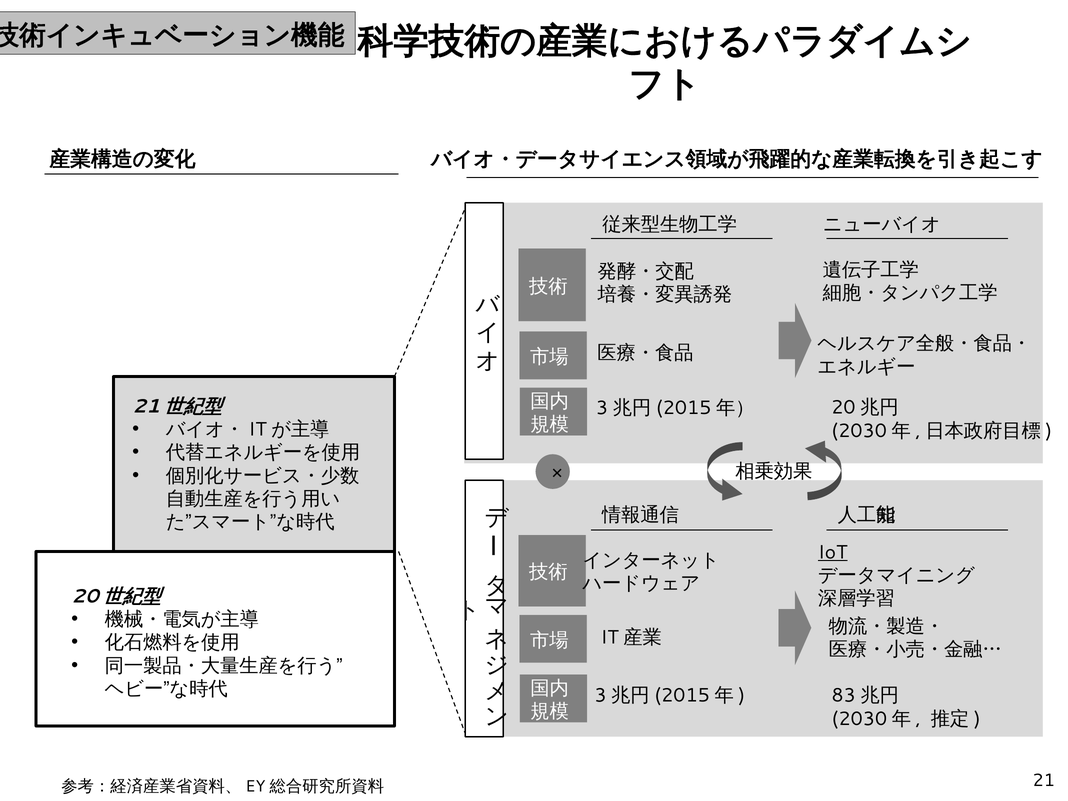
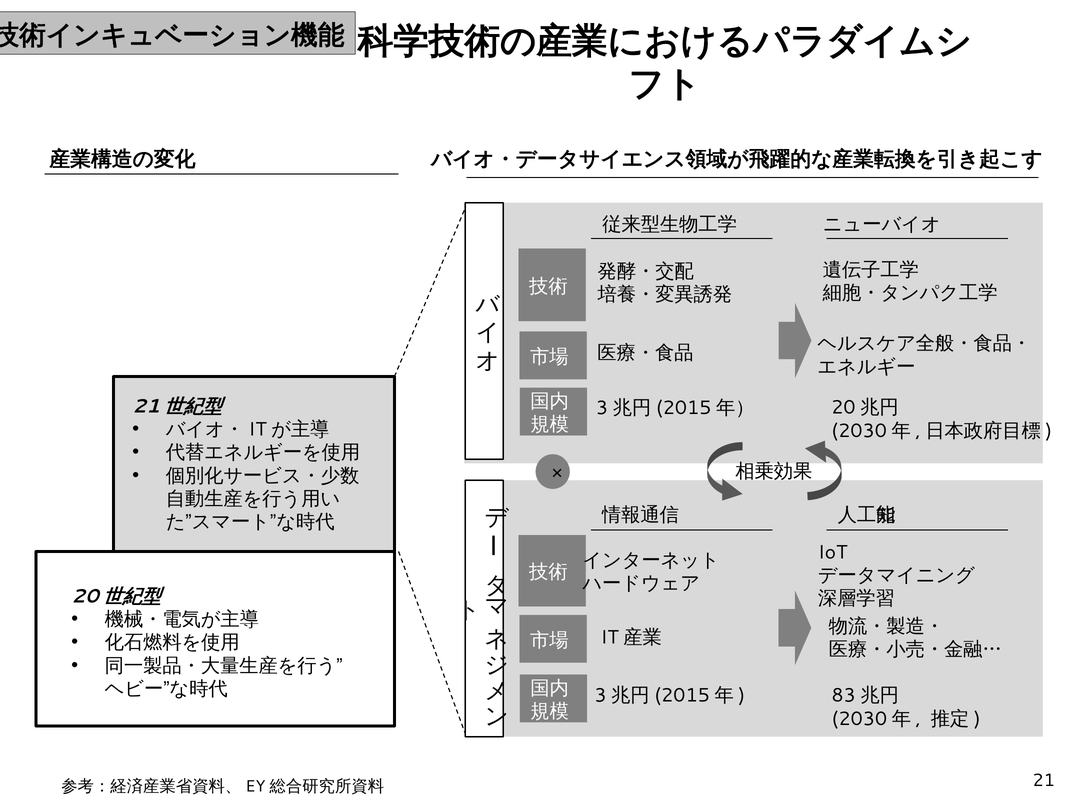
IoT underline: present -> none
